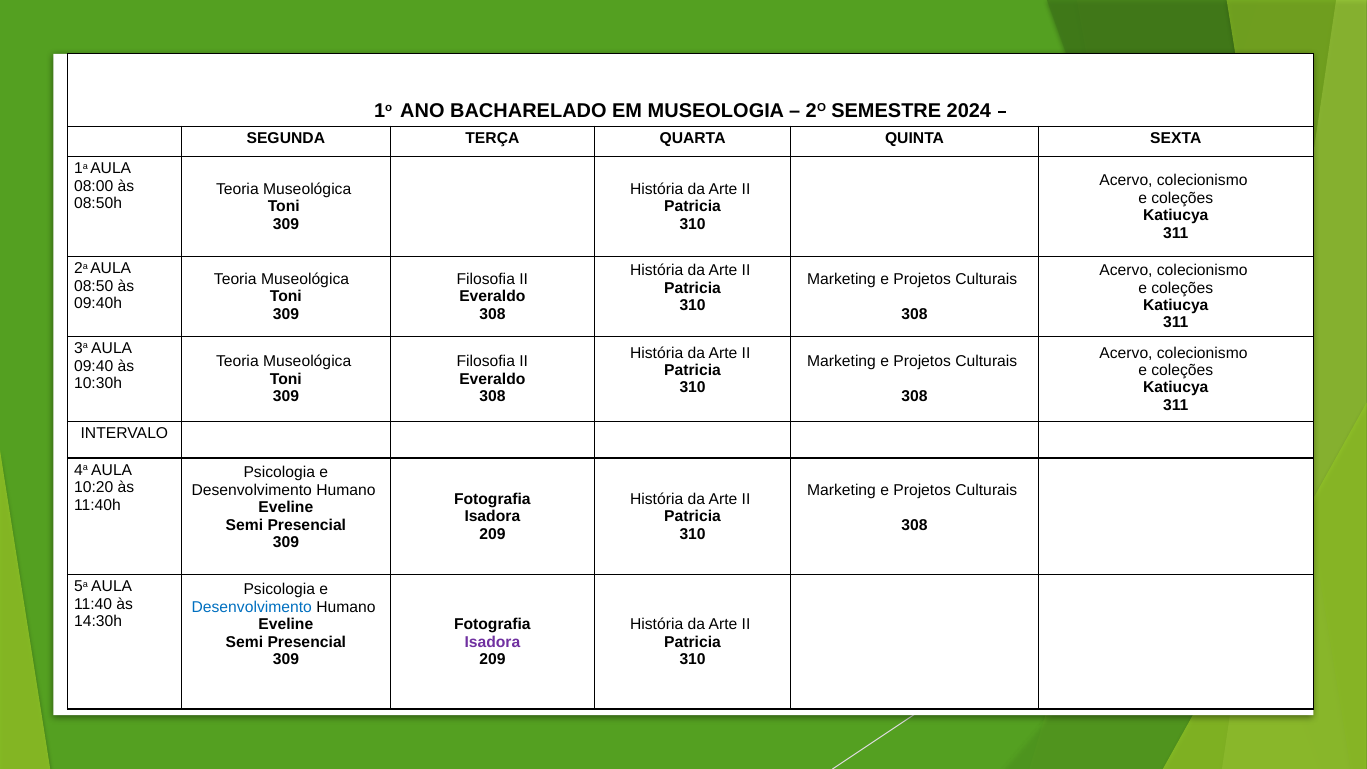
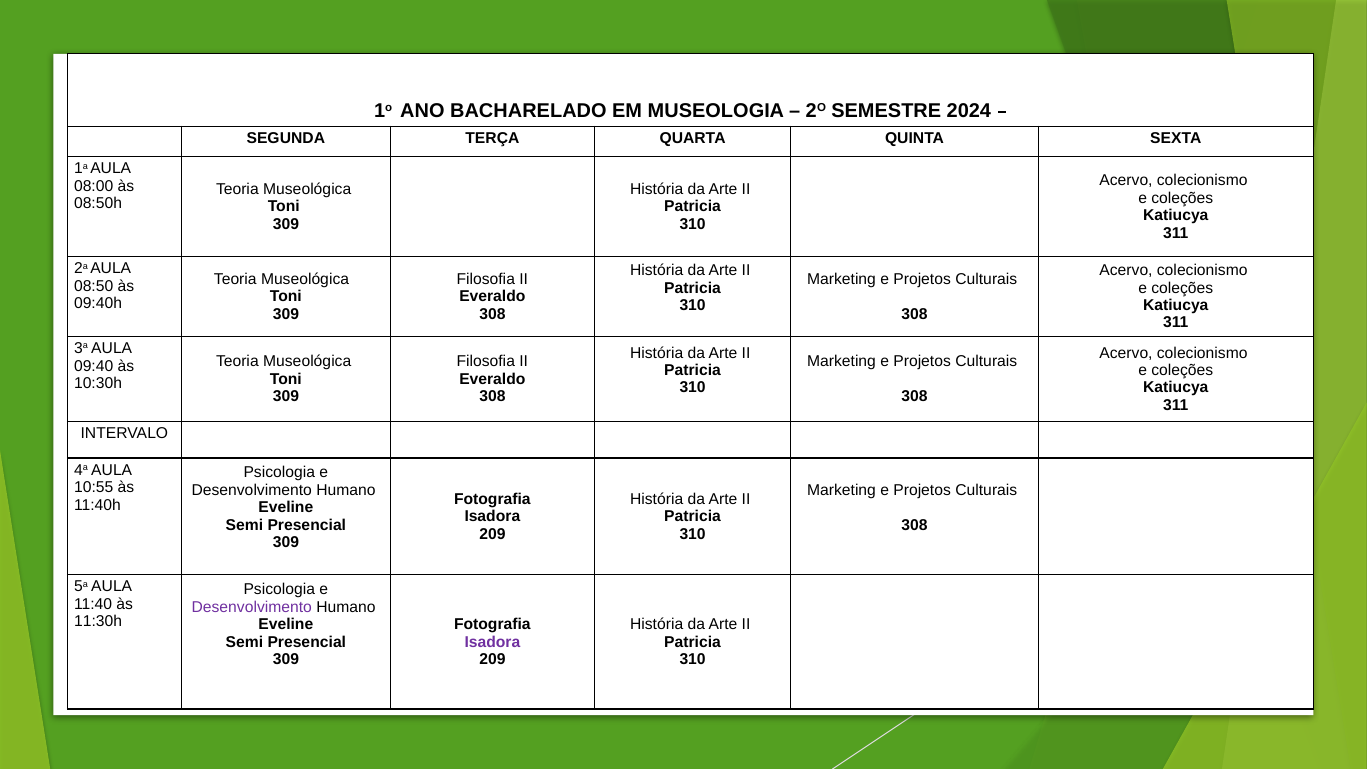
10:20: 10:20 -> 10:55
Desenvolvimento at (252, 607) colour: blue -> purple
14:30h: 14:30h -> 11:30h
